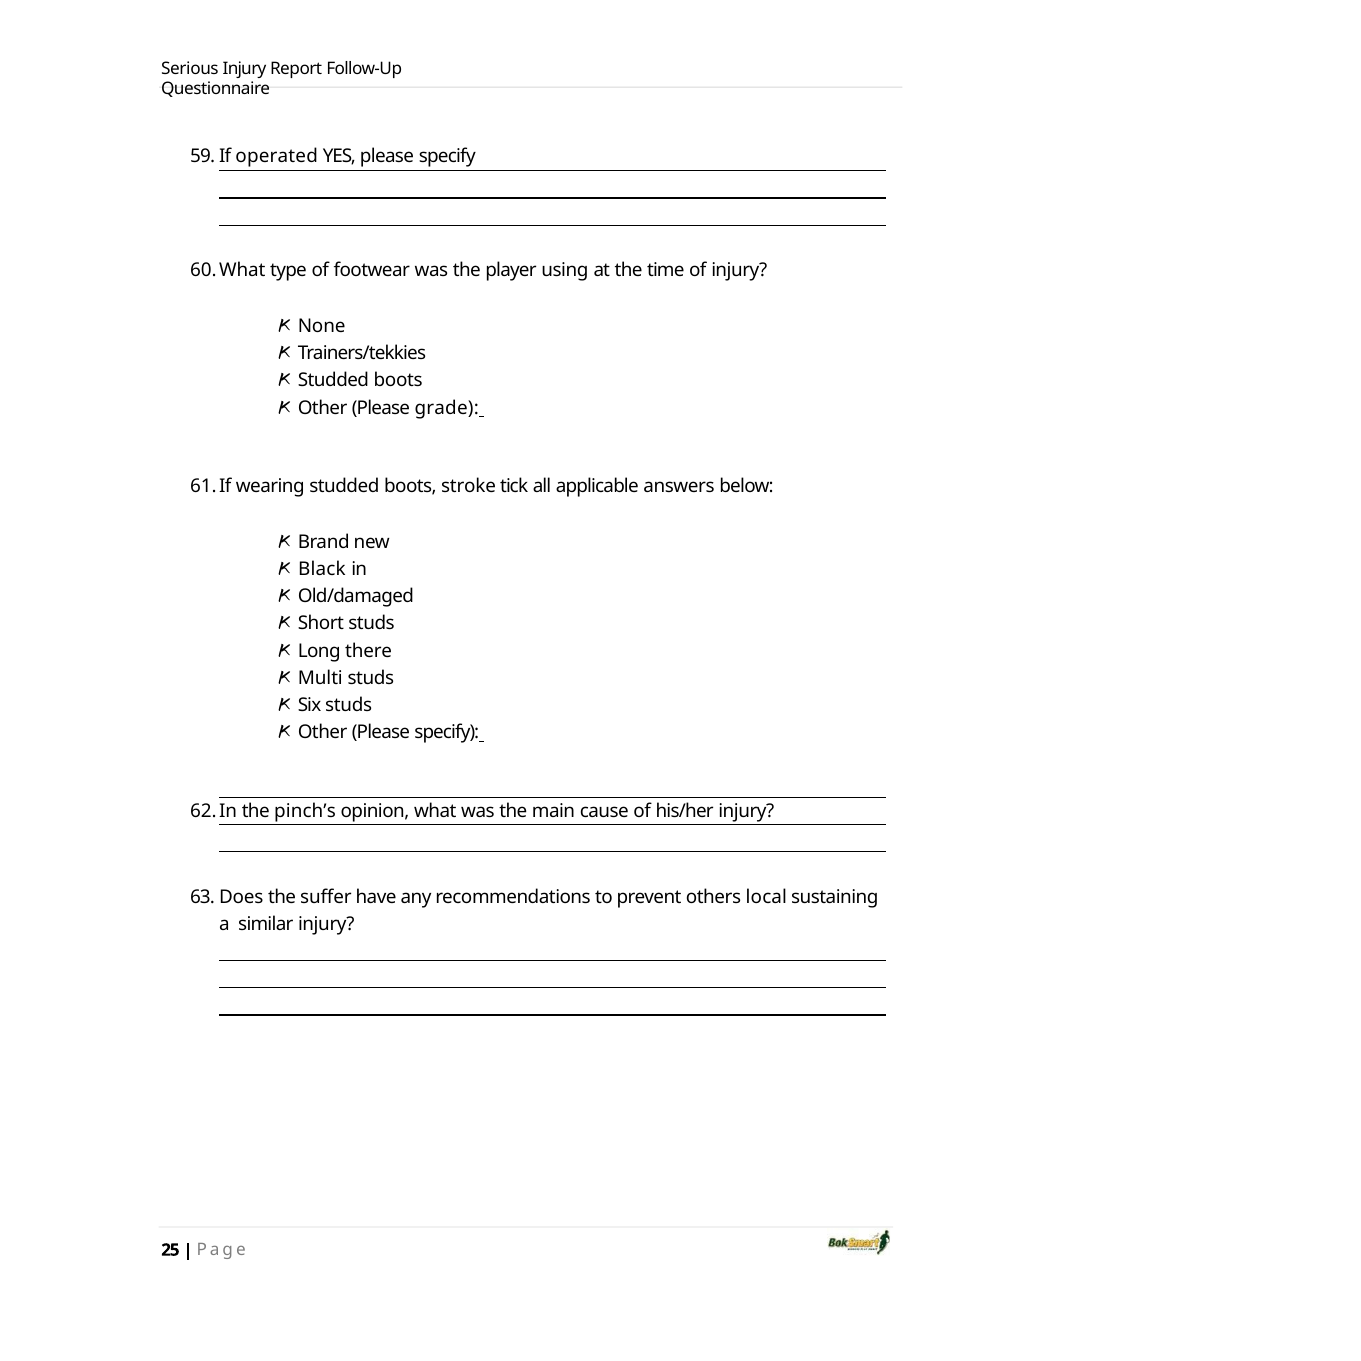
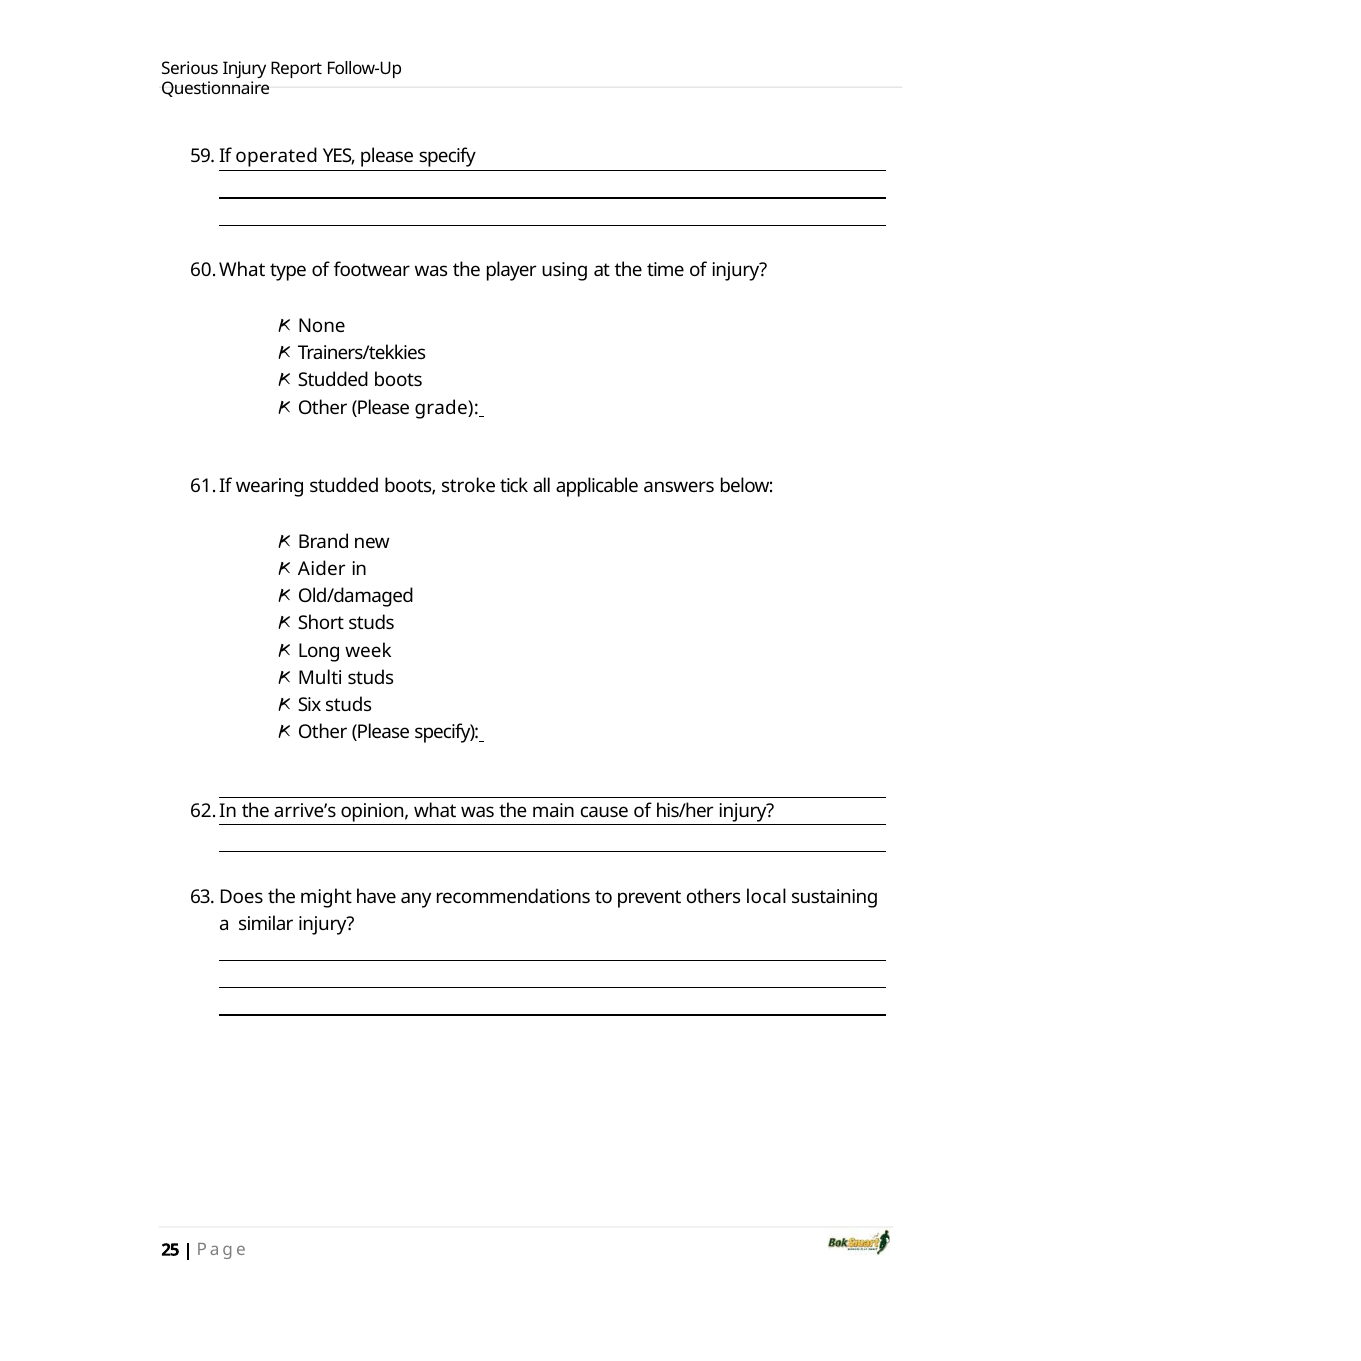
Black: Black -> Aider
there: there -> week
pinch’s: pinch’s -> arrive’s
suffer: suffer -> might
